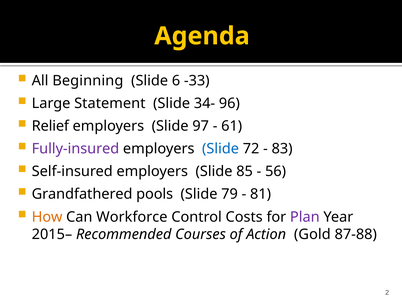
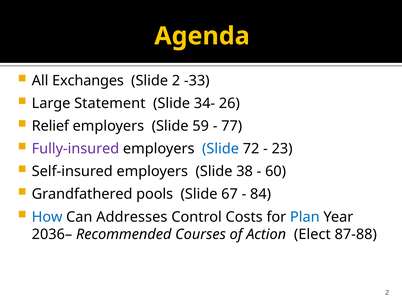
Beginning: Beginning -> Exchanges
Slide 6: 6 -> 2
96: 96 -> 26
97: 97 -> 59
61: 61 -> 77
83: 83 -> 23
85: 85 -> 38
56: 56 -> 60
79: 79 -> 67
81: 81 -> 84
How colour: orange -> blue
Workforce: Workforce -> Addresses
Plan colour: purple -> blue
2015–: 2015– -> 2036–
Gold: Gold -> Elect
